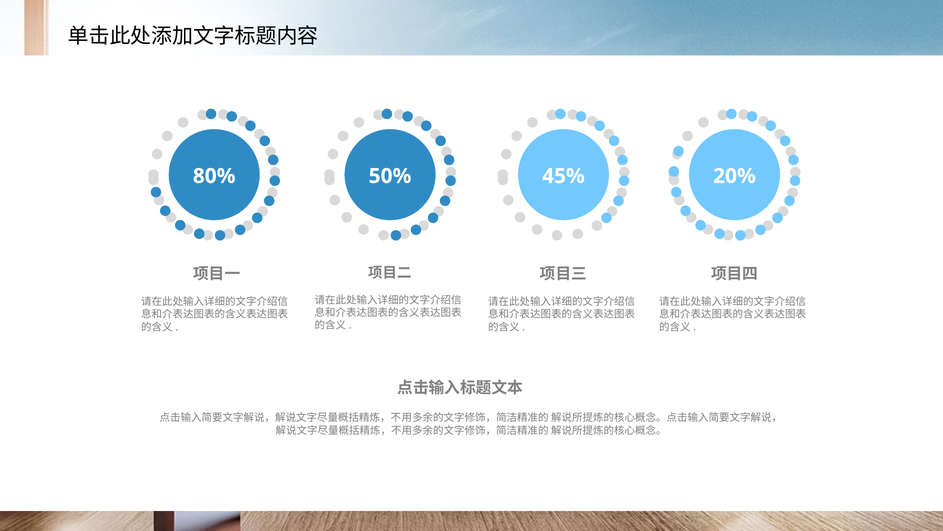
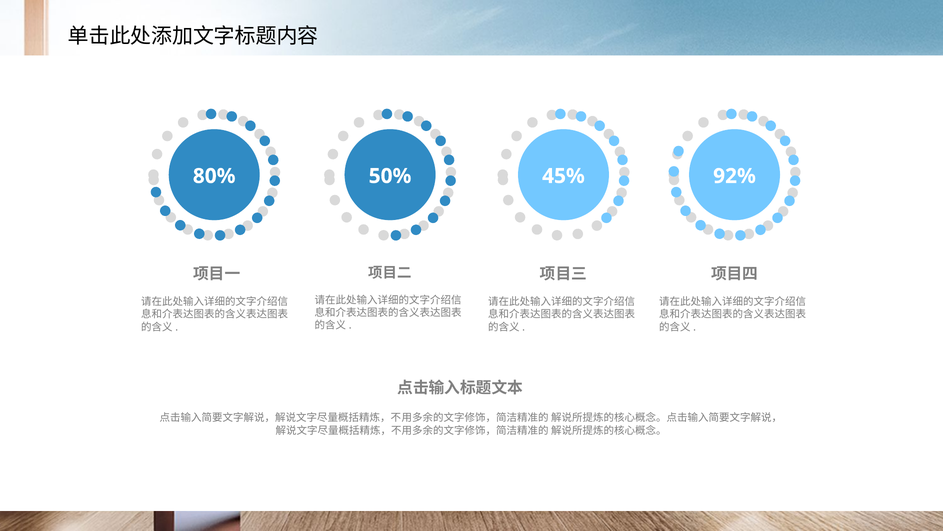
20%: 20% -> 92%
